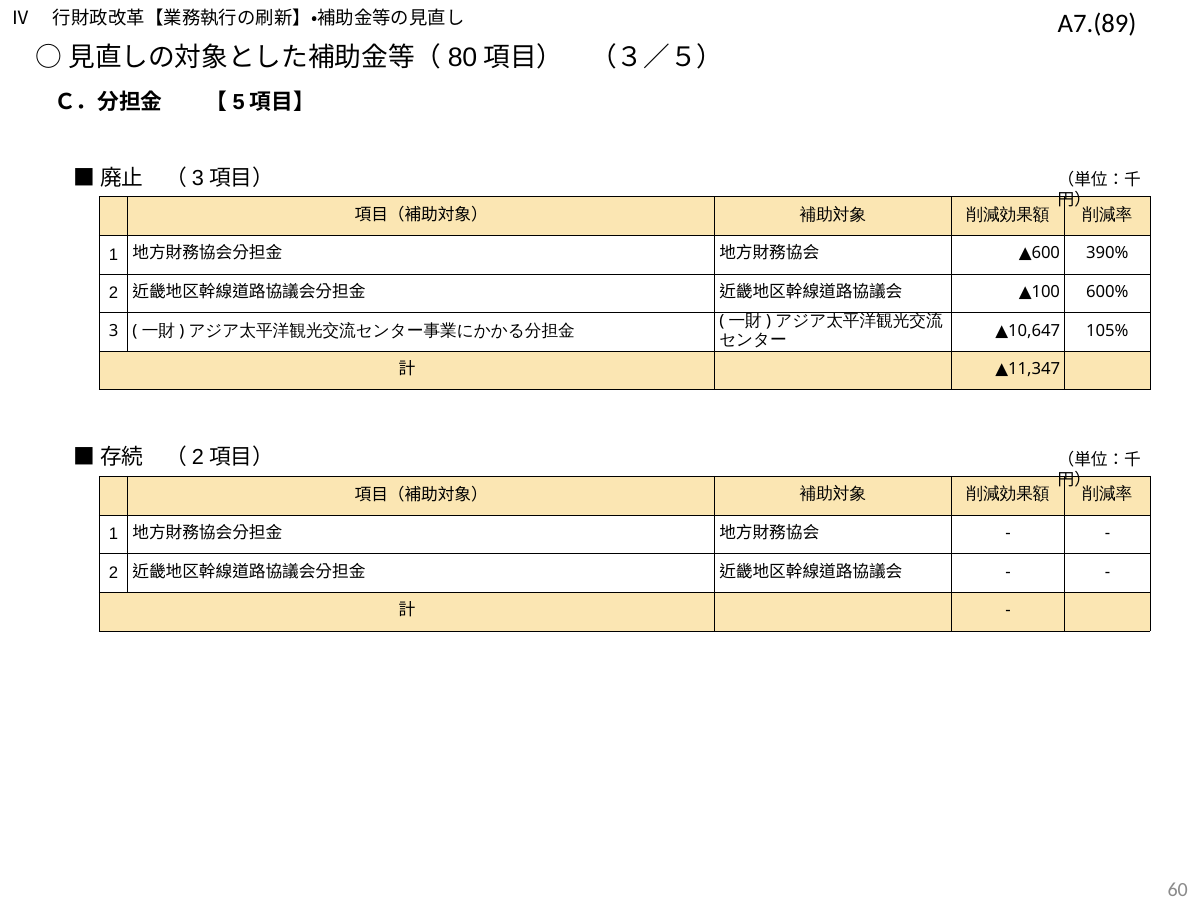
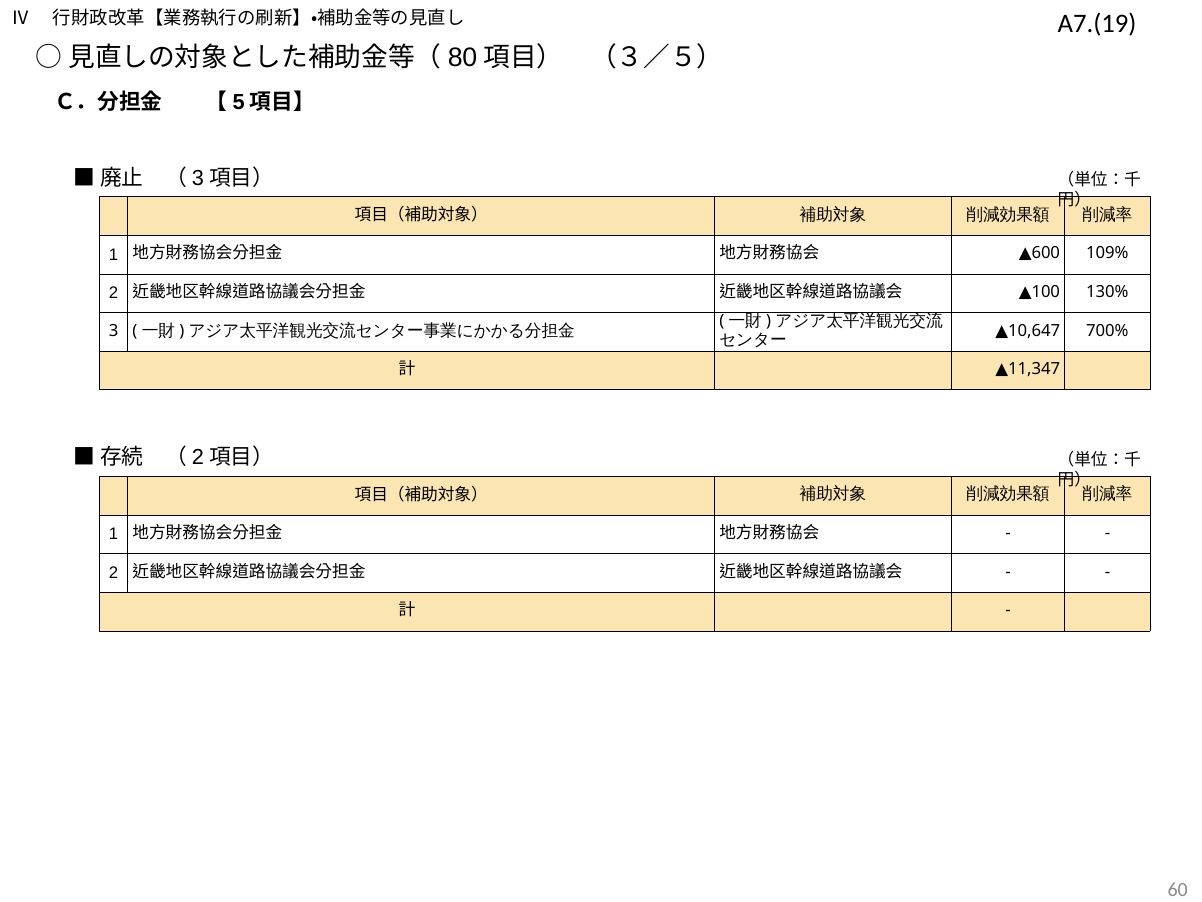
A7.(89: A7.(89 -> A7.(19
390%: 390% -> 109%
600%: 600% -> 130%
105%: 105% -> 700%
